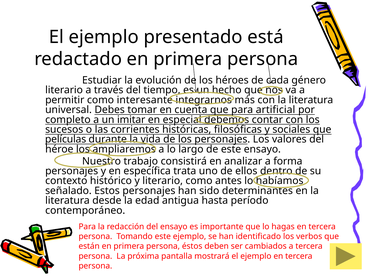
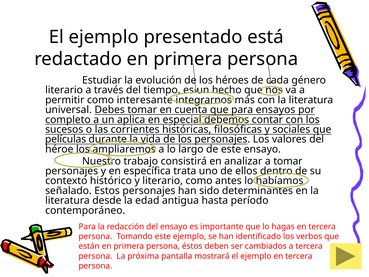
artificial: artificial -> ensayos
imitar: imitar -> aplica
a forma: forma -> tomar
